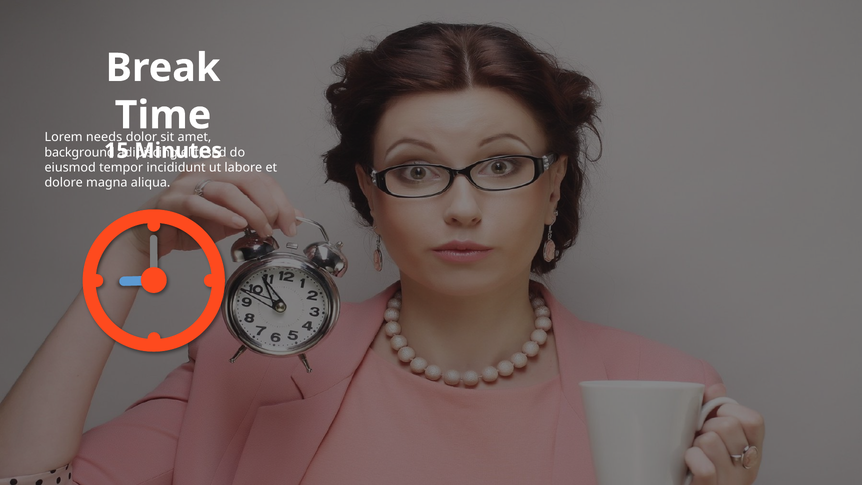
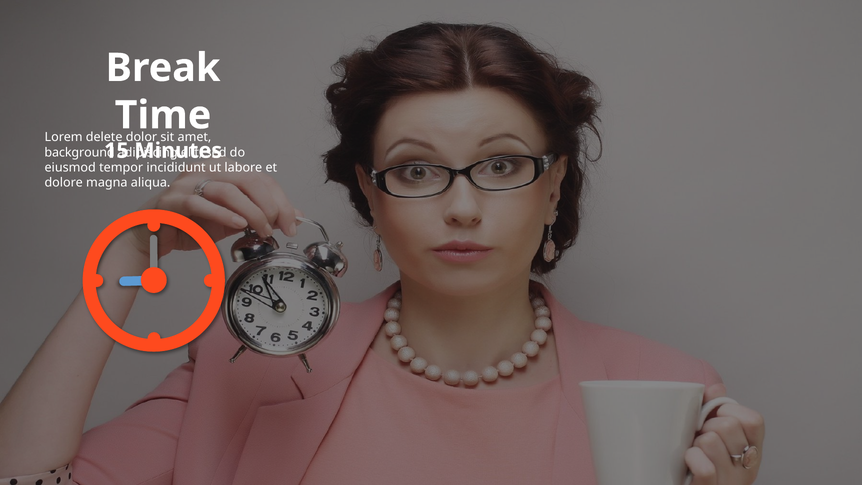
needs: needs -> delete
